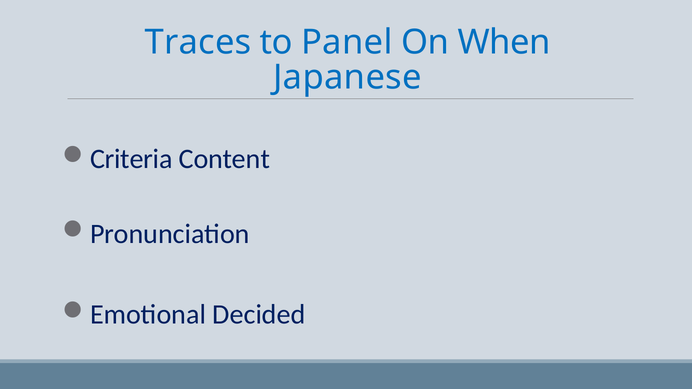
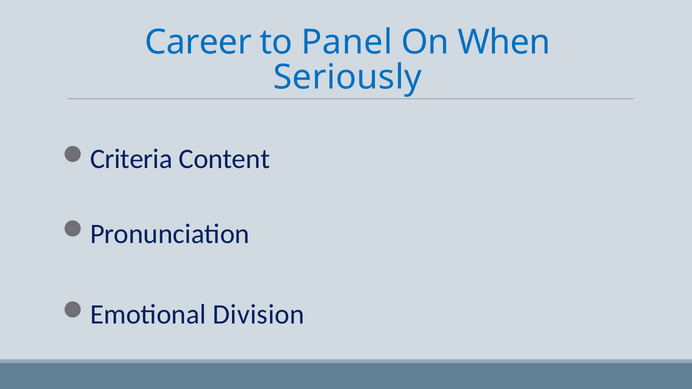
Traces: Traces -> Career
Japanese: Japanese -> Seriously
Decided: Decided -> Division
